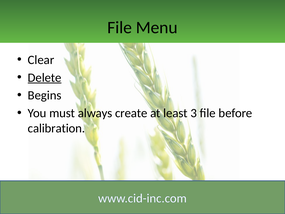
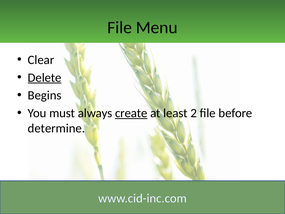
create underline: none -> present
3: 3 -> 2
calibration: calibration -> determine
